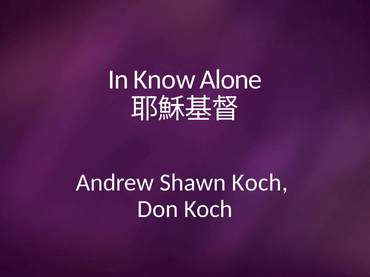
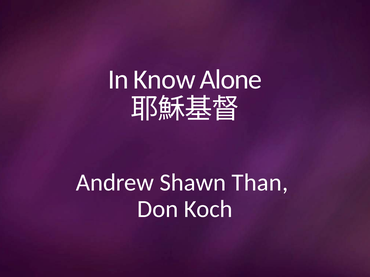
Shawn Koch: Koch -> Than
